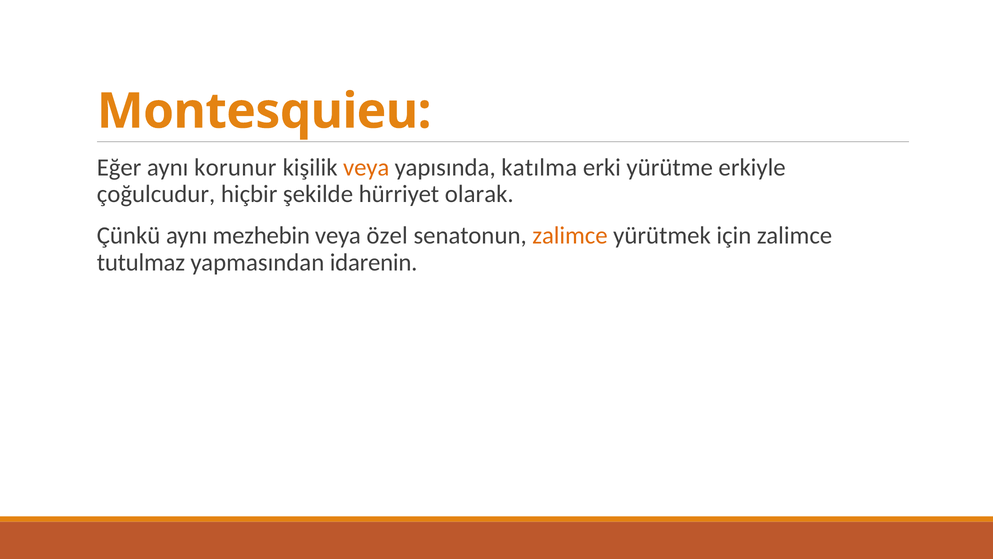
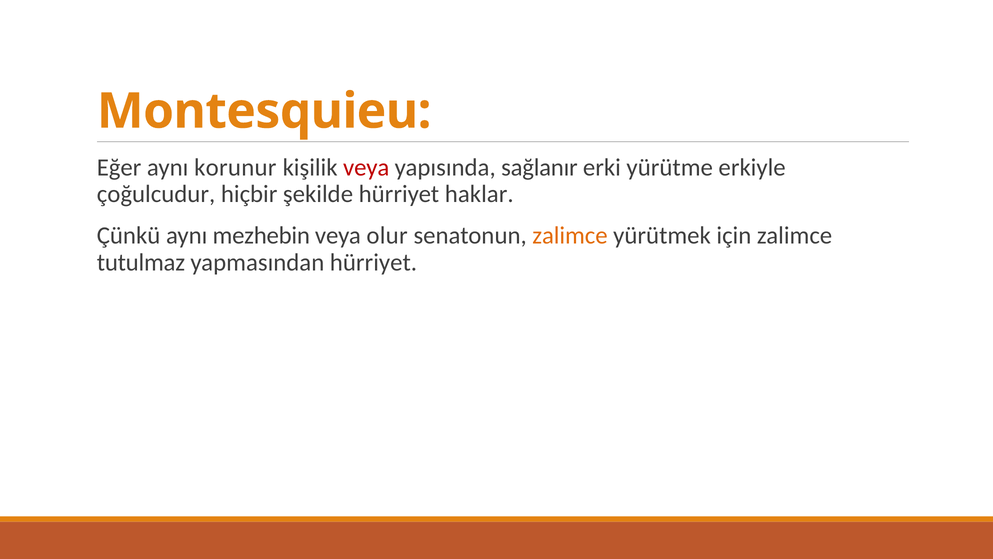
veya at (366, 167) colour: orange -> red
katılma: katılma -> sağlanır
olarak: olarak -> haklar
özel: özel -> olur
yapmasından idarenin: idarenin -> hürriyet
